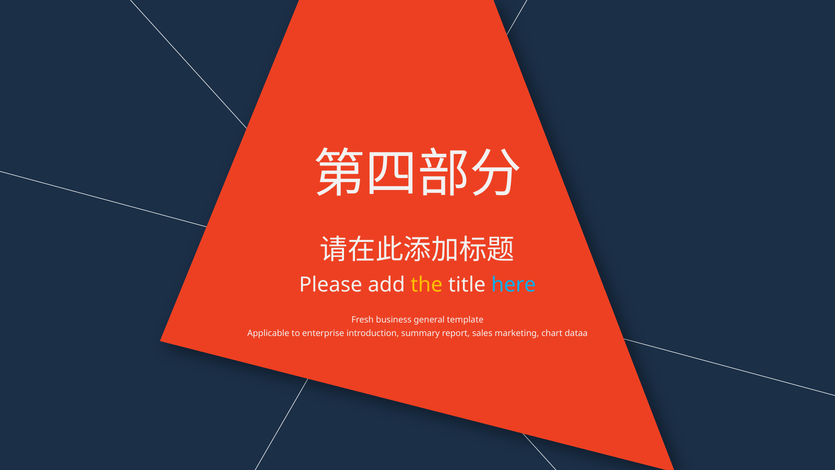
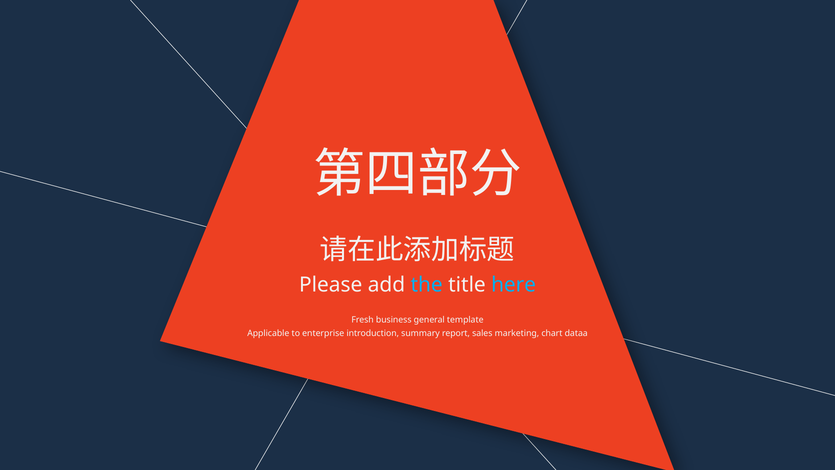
the colour: yellow -> light blue
